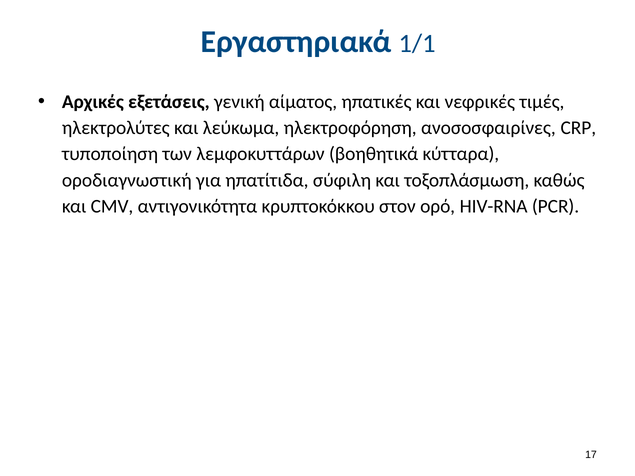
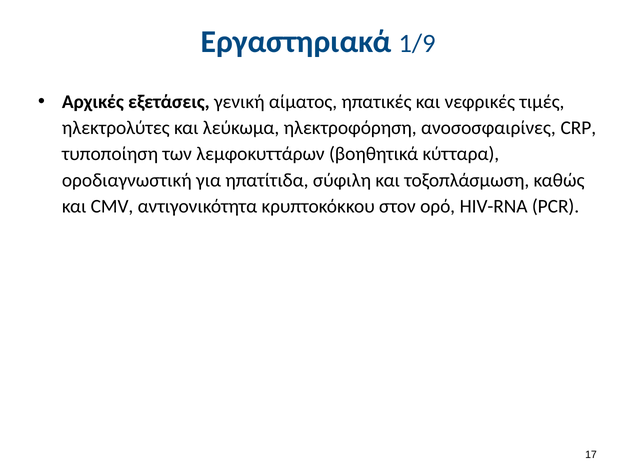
1/1: 1/1 -> 1/9
